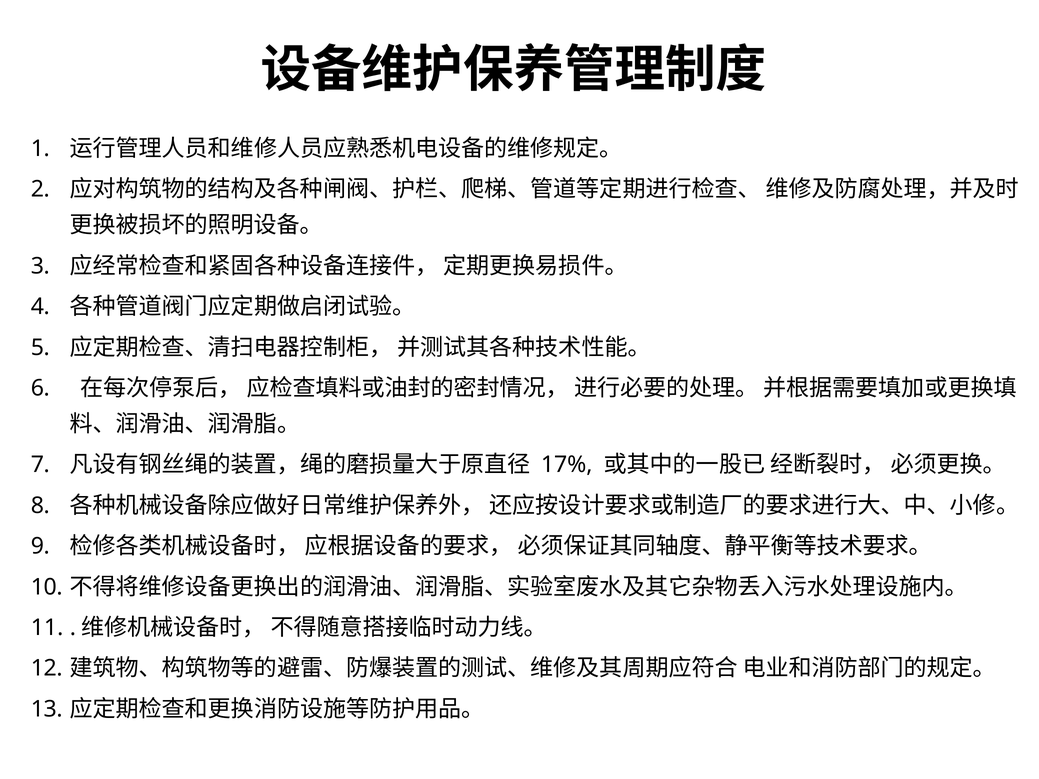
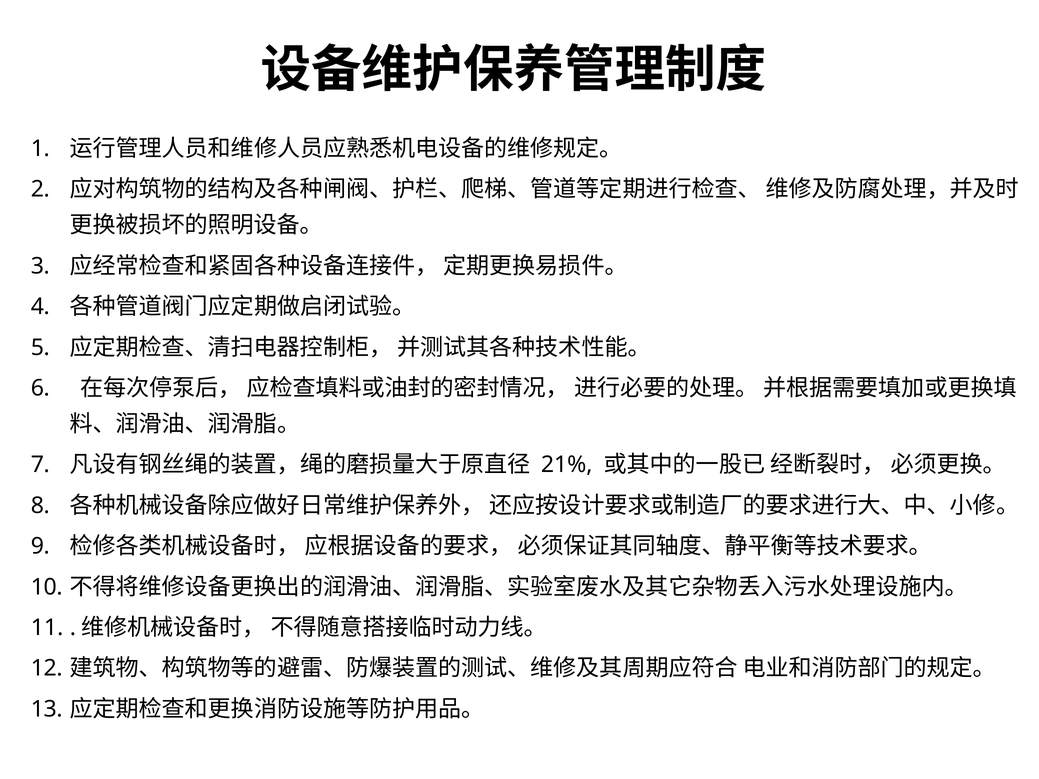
17%: 17% -> 21%
